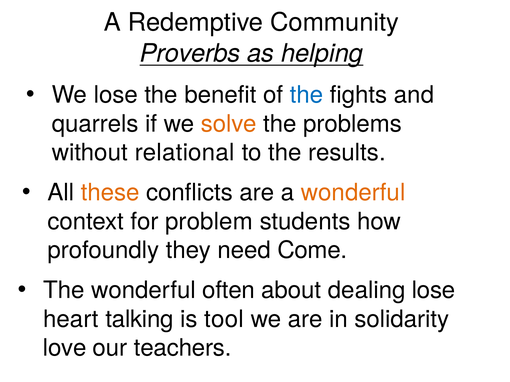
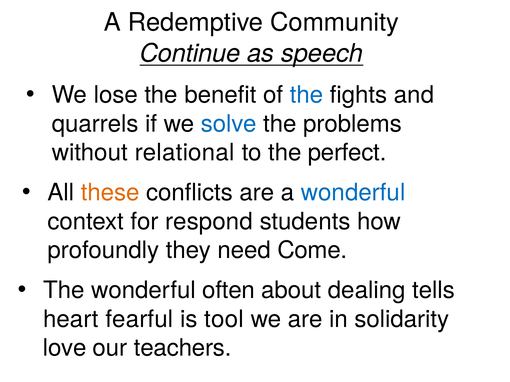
Proverbs: Proverbs -> Continue
helping: helping -> speech
solve colour: orange -> blue
results: results -> perfect
wonderful at (353, 193) colour: orange -> blue
problem: problem -> respond
dealing lose: lose -> tells
talking: talking -> fearful
